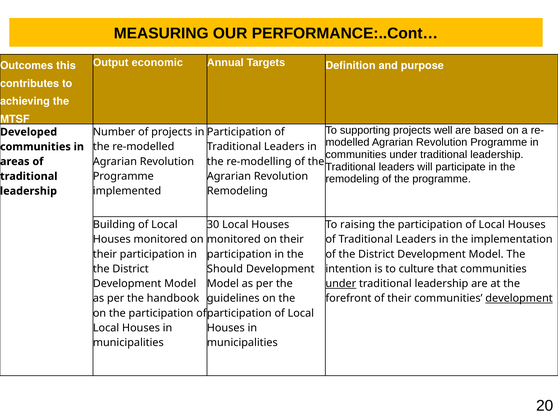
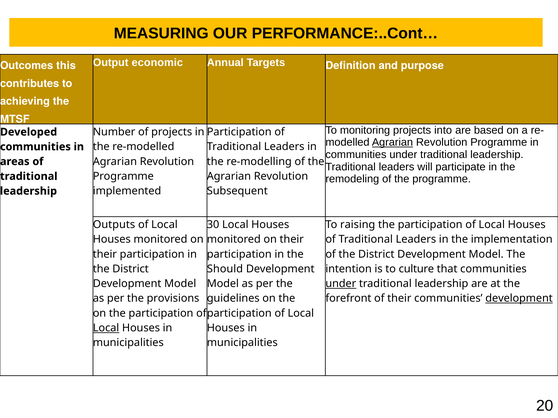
supporting: supporting -> monitoring
well: well -> into
Agrarian at (392, 143) underline: none -> present
Remodeling at (237, 191): Remodeling -> Subsequent
Building: Building -> Outputs
handbook: handbook -> provisions
Local at (106, 328) underline: none -> present
